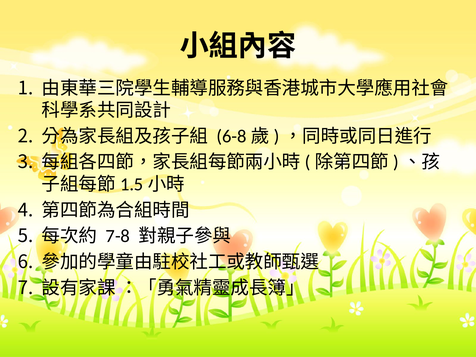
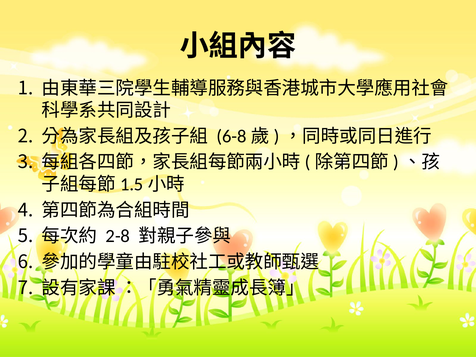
7-8: 7-8 -> 2-8
